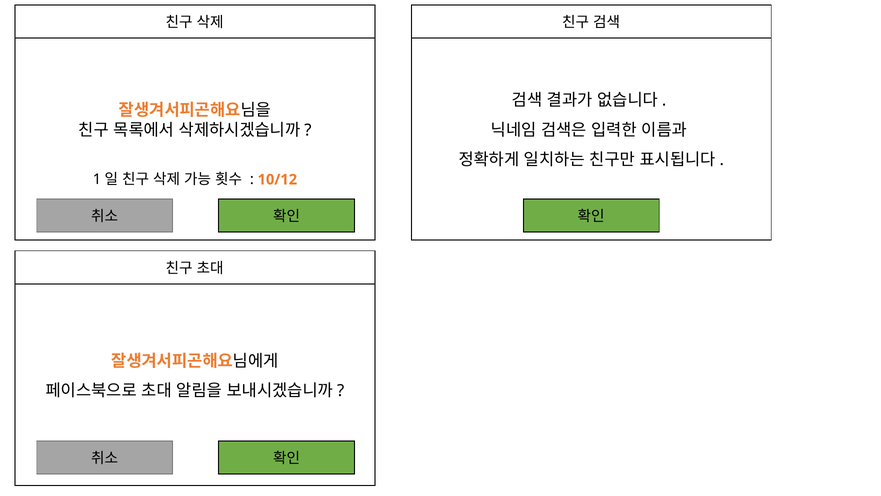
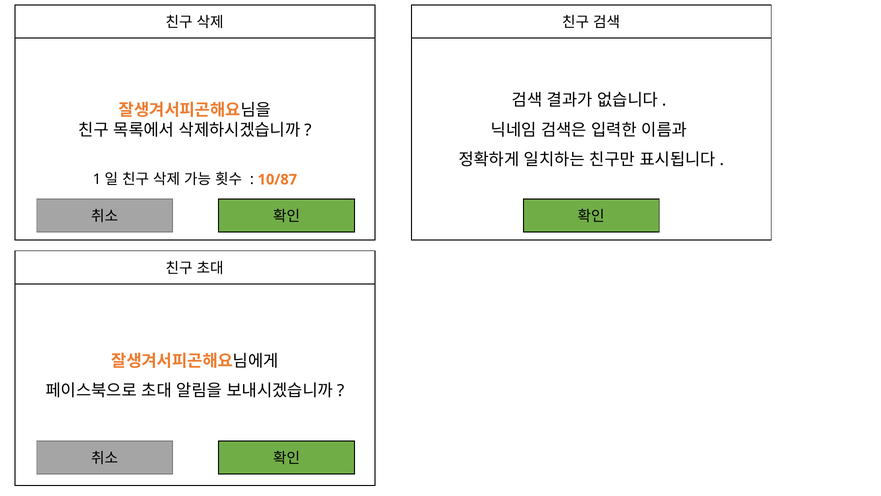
10/12: 10/12 -> 10/87
